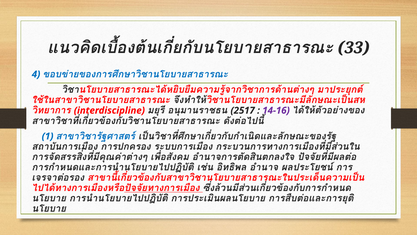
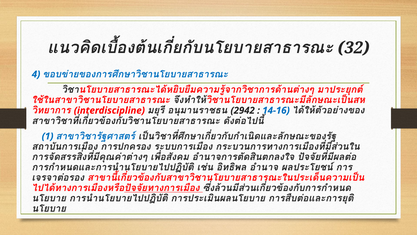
33: 33 -> 32
2517: 2517 -> 2942
14-16 colour: purple -> blue
